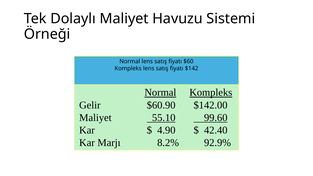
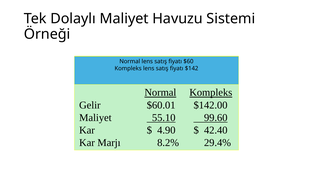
$60.90: $60.90 -> $60.01
92.9%: 92.9% -> 29.4%
